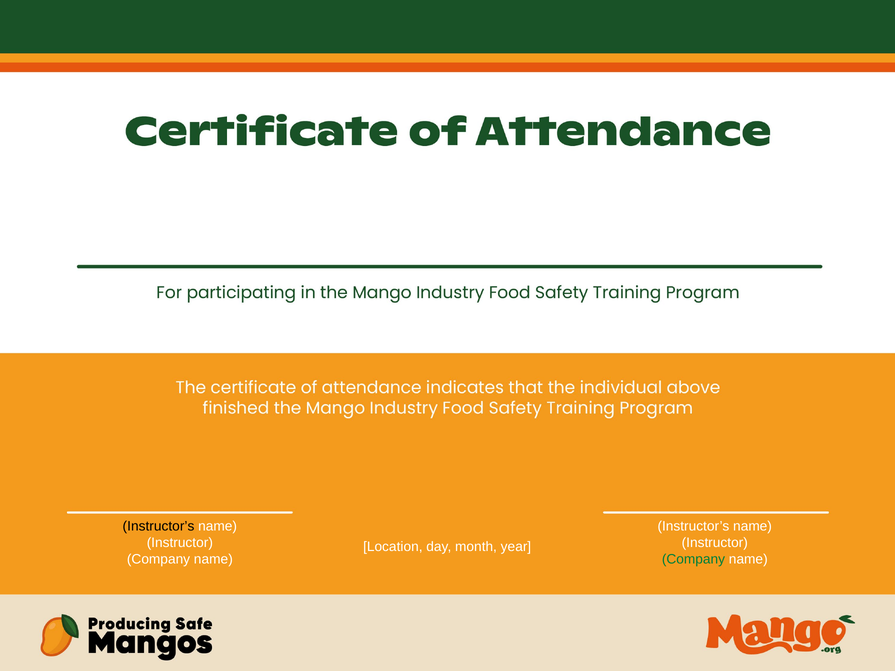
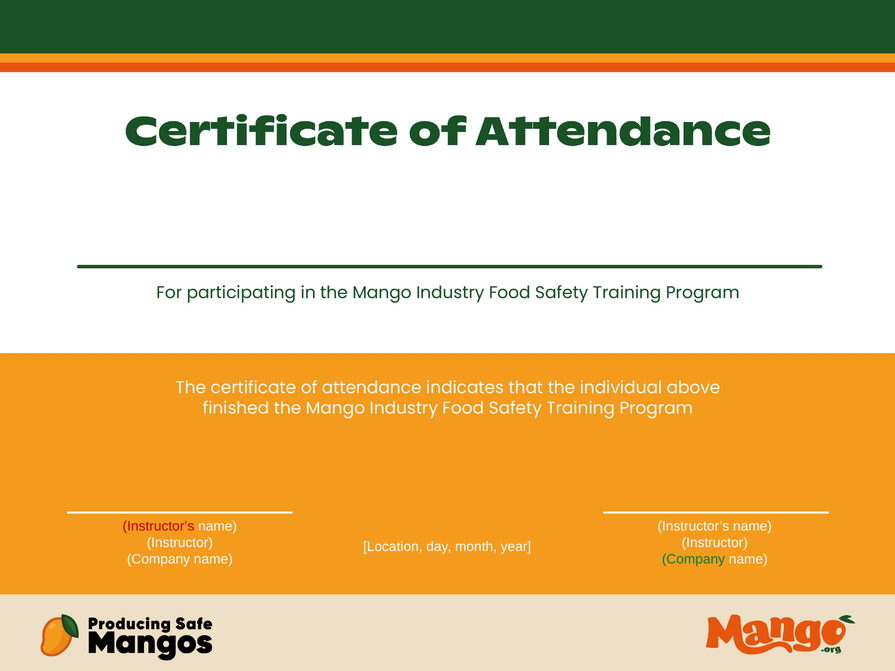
Instructor’s at (158, 526) colour: black -> red
